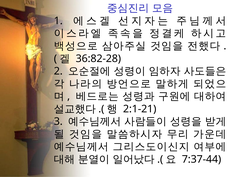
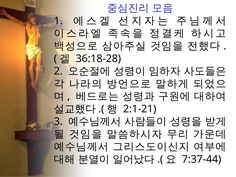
36:82-28: 36:82-28 -> 36:18-28
